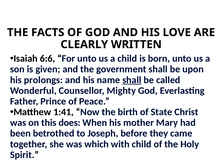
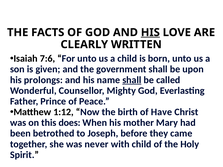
HIS at (150, 32) underline: none -> present
6:6: 6:6 -> 7:6
1:41: 1:41 -> 1:12
State: State -> Have
which: which -> never
